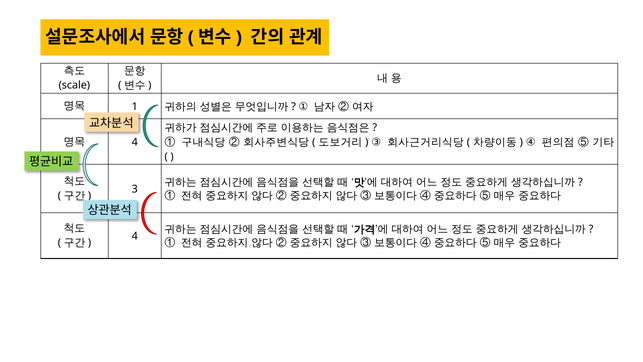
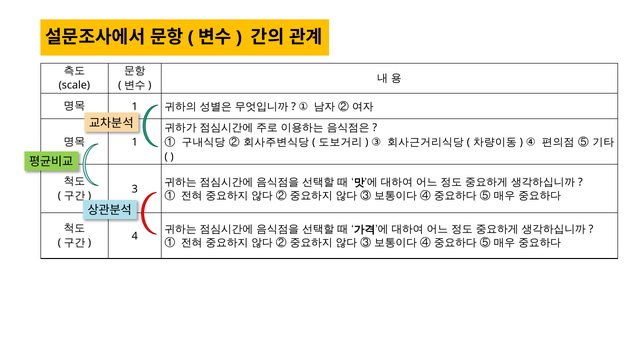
4 at (135, 142): 4 -> 1
